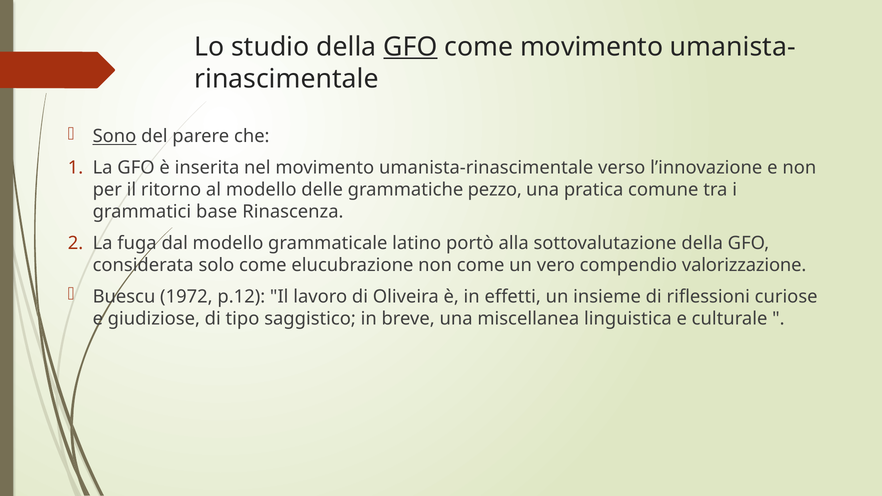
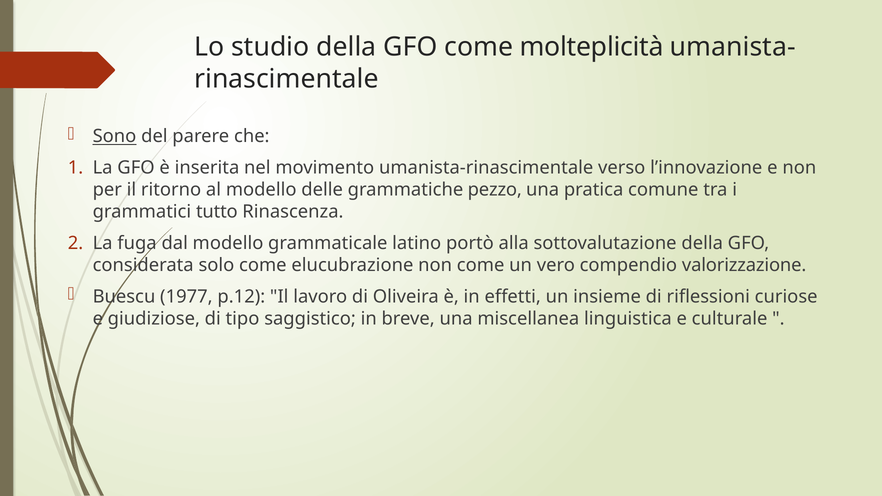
GFO at (410, 47) underline: present -> none
come movimento: movimento -> molteplicità
base: base -> tutto
1972: 1972 -> 1977
